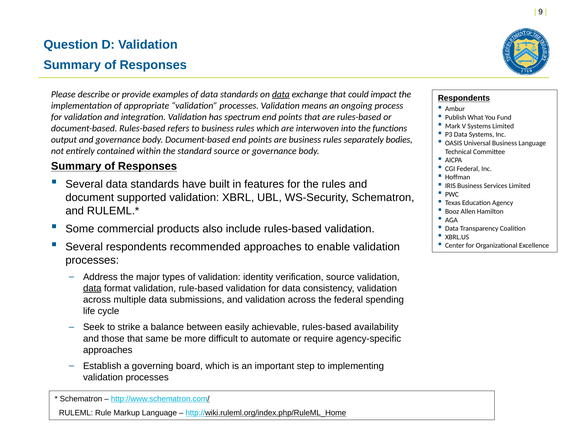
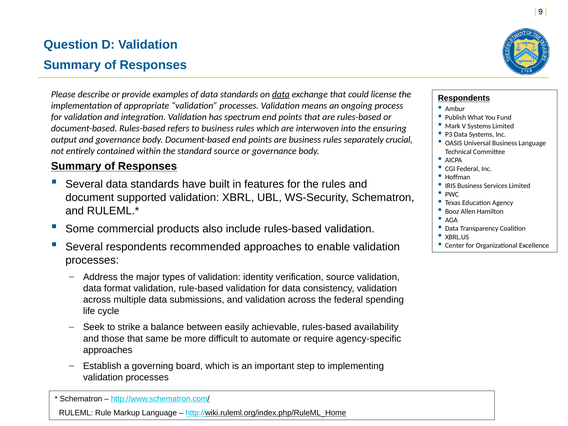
impact: impact -> license
functions: functions -> ensuring
bodies: bodies -> crucial
data at (92, 288) underline: present -> none
